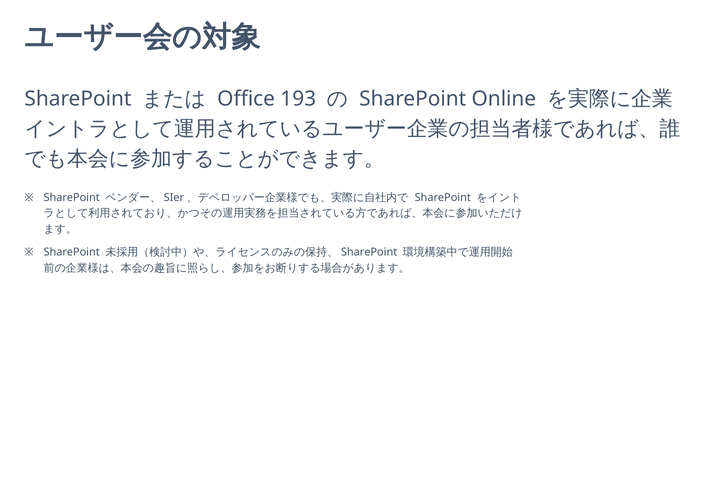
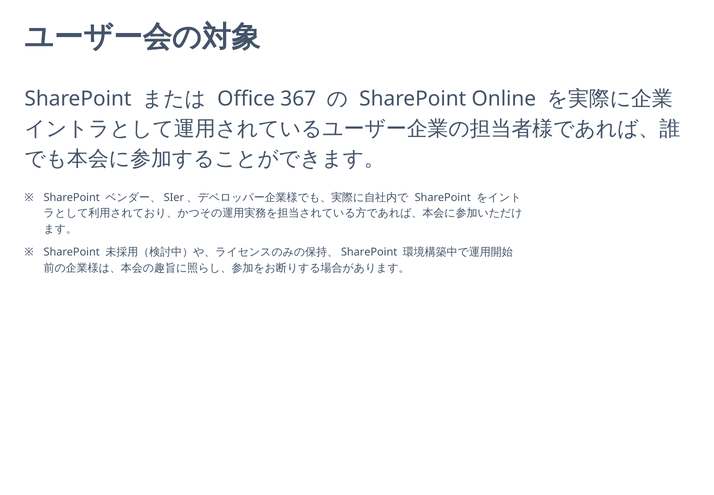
193: 193 -> 367
